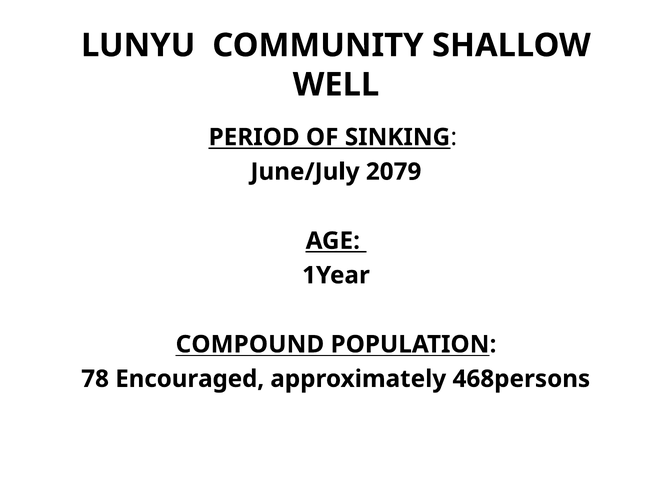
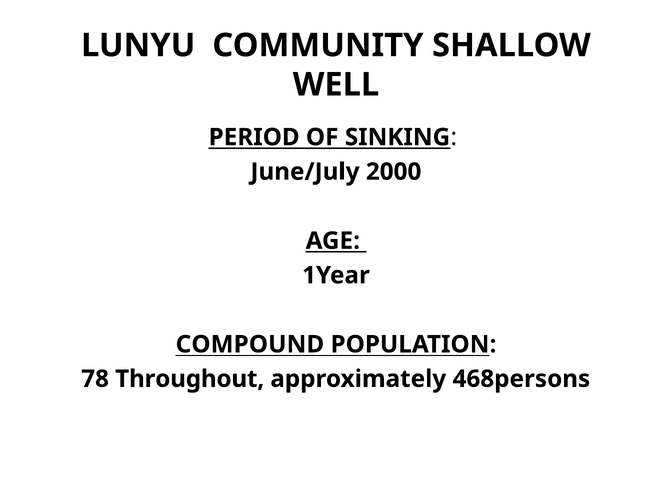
2079: 2079 -> 2000
Encouraged: Encouraged -> Throughout
